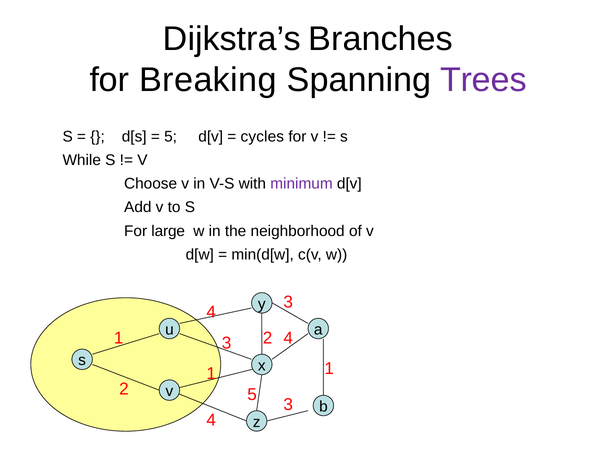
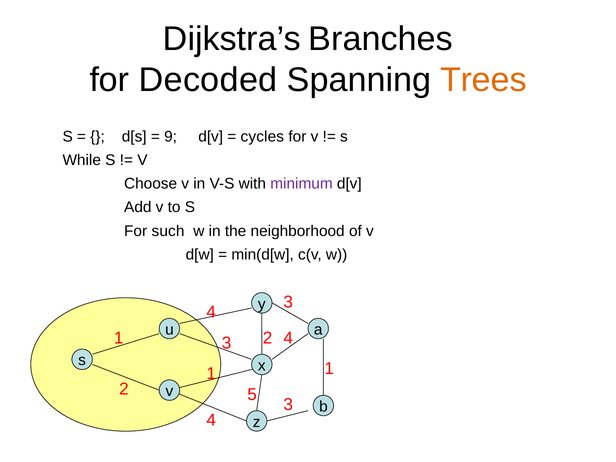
Breaking: Breaking -> Decoded
Trees colour: purple -> orange
5 at (171, 137): 5 -> 9
large: large -> such
